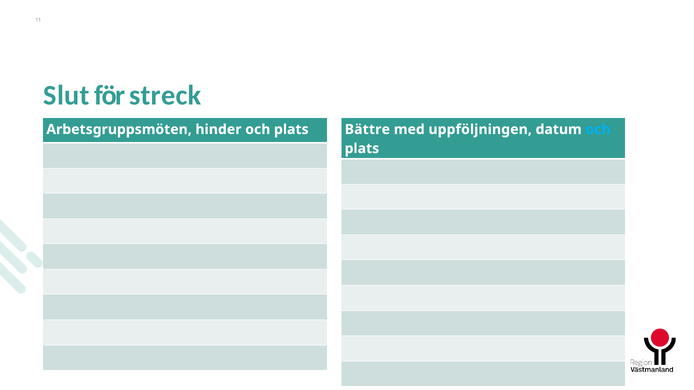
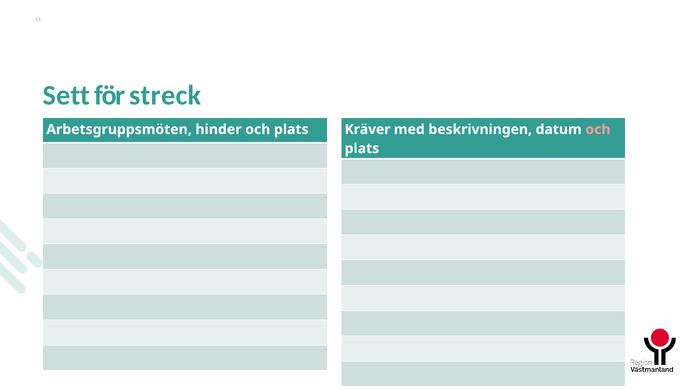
Slut: Slut -> Sett
Bättre: Bättre -> Kräver
uppföljningen: uppföljningen -> beskrivningen
och at (598, 130) colour: light blue -> pink
